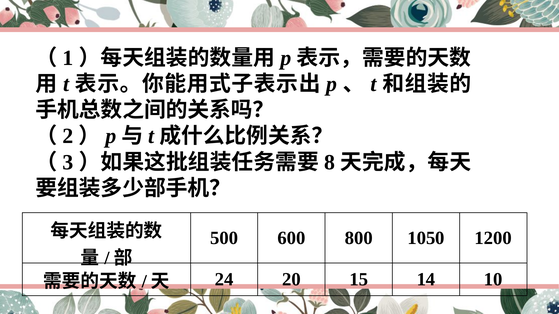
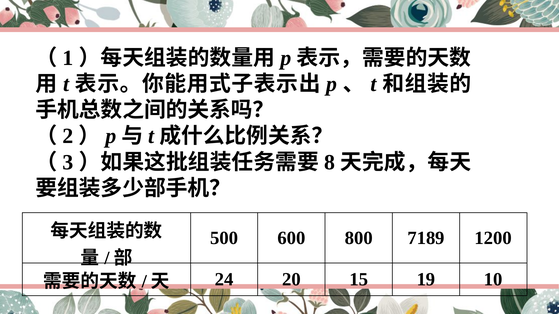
1050: 1050 -> 7189
14: 14 -> 19
